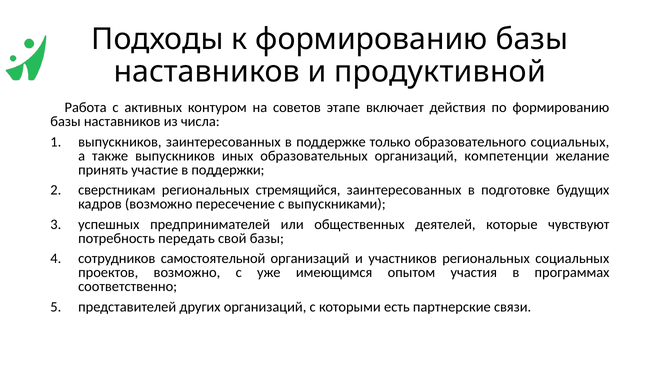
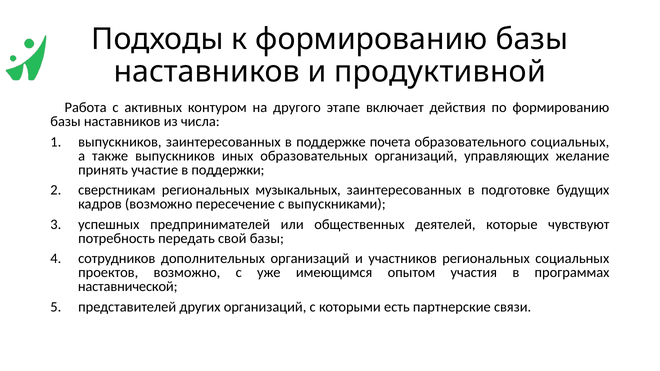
советов: советов -> другого
только: только -> почета
компетенции: компетенции -> управляющих
стремящийся: стремящийся -> музыкальных
самостоятельной: самостоятельной -> дополнительных
соответственно: соответственно -> наставнической
